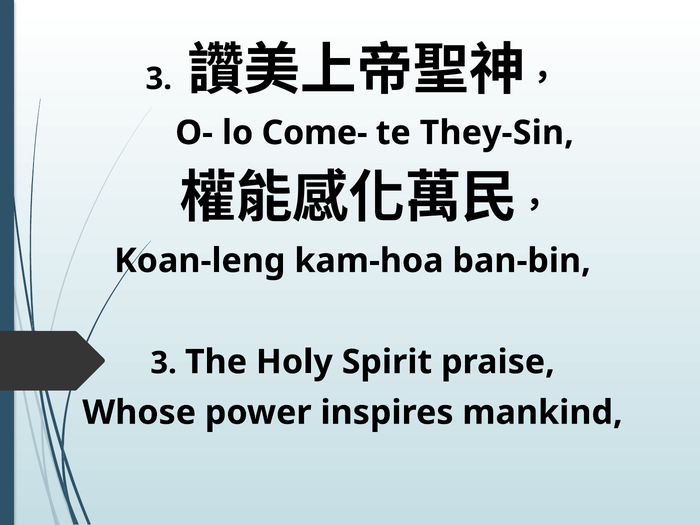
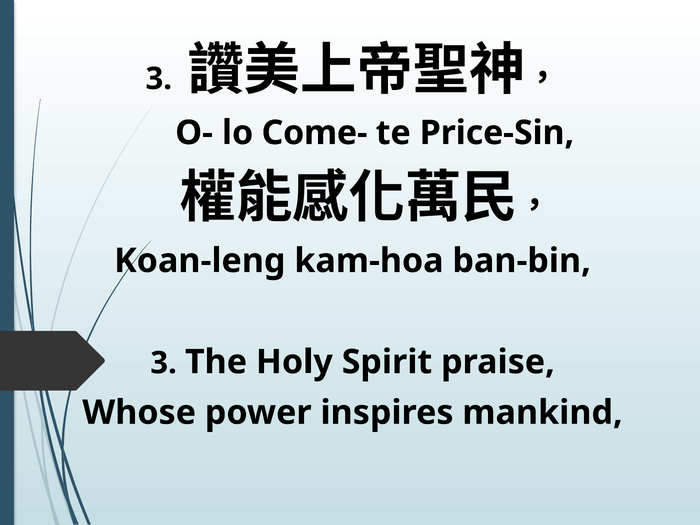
They-Sin: They-Sin -> Price-Sin
